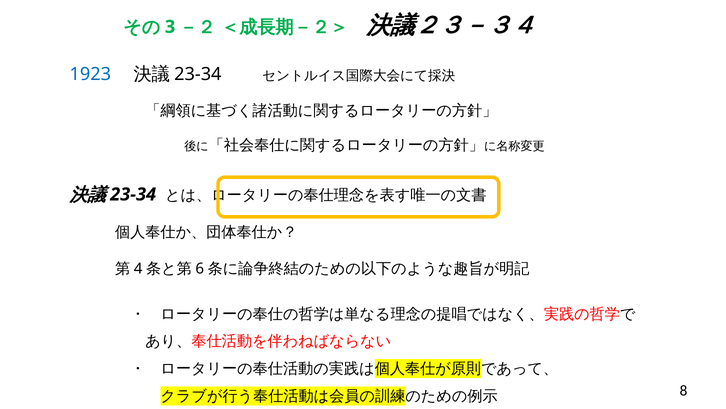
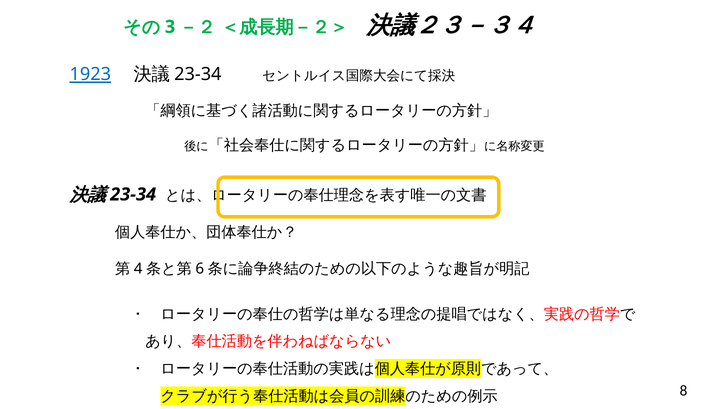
1923 underline: none -> present
